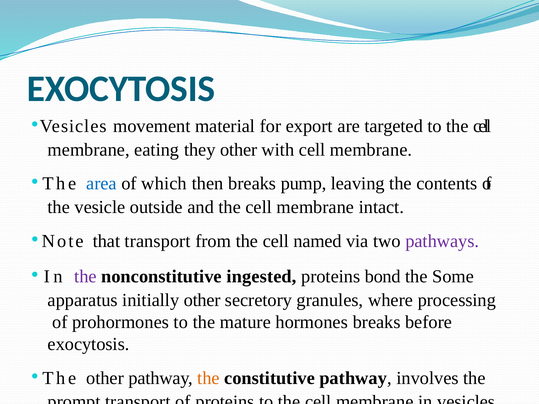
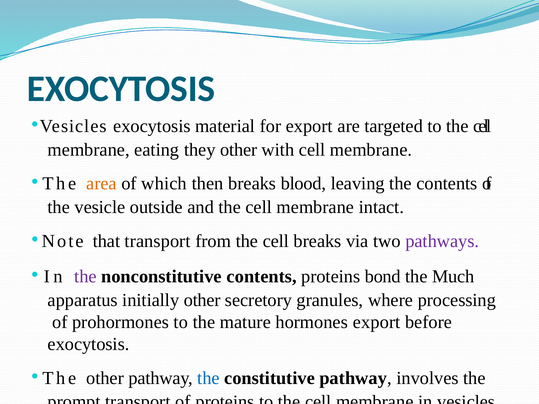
Vesicles movement: movement -> exocytosis
area colour: blue -> orange
pump: pump -> blood
cell named: named -> breaks
nonconstitutive ingested: ingested -> contents
Some: Some -> Much
hormones breaks: breaks -> export
the at (208, 378) colour: orange -> blue
